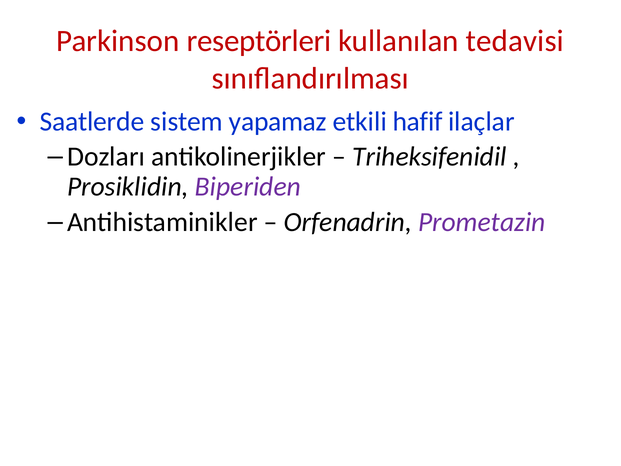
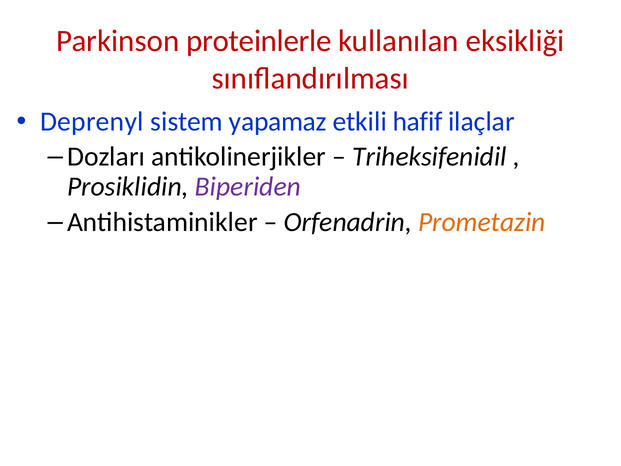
reseptörleri: reseptörleri -> proteinlerle
tedavisi: tedavisi -> eksikliği
Saatlerde: Saatlerde -> Deprenyl
Prometazin colour: purple -> orange
